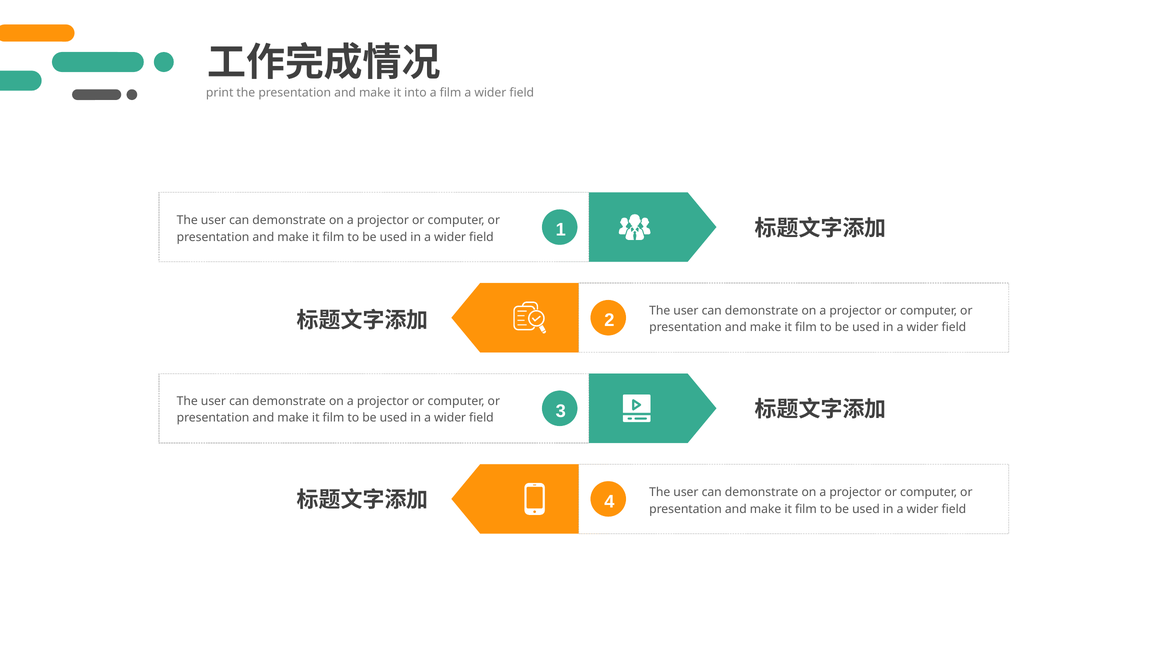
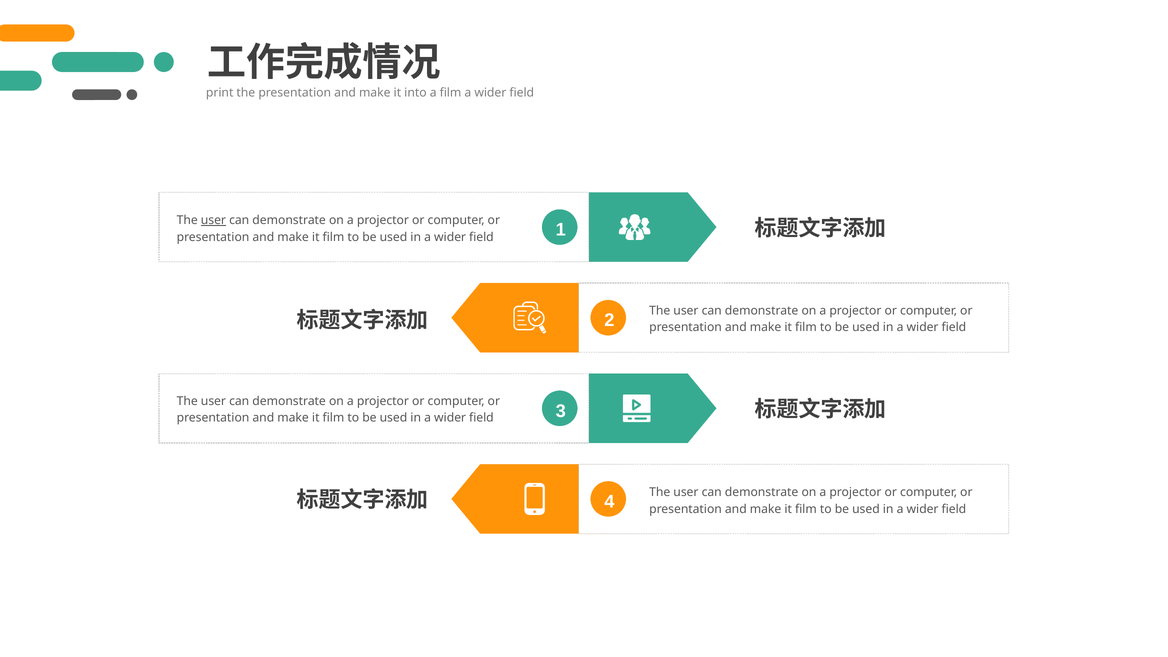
user at (213, 220) underline: none -> present
